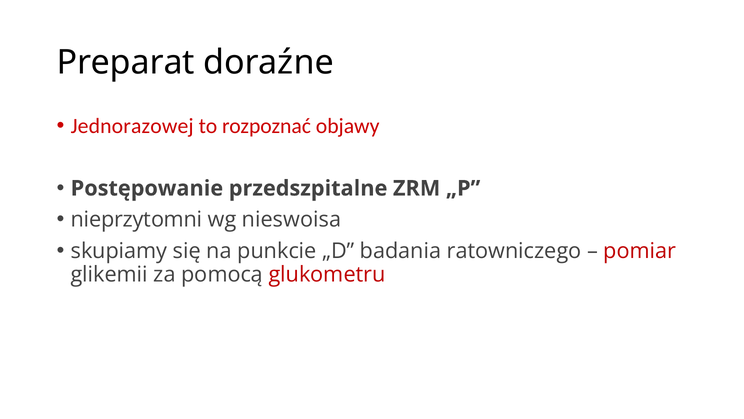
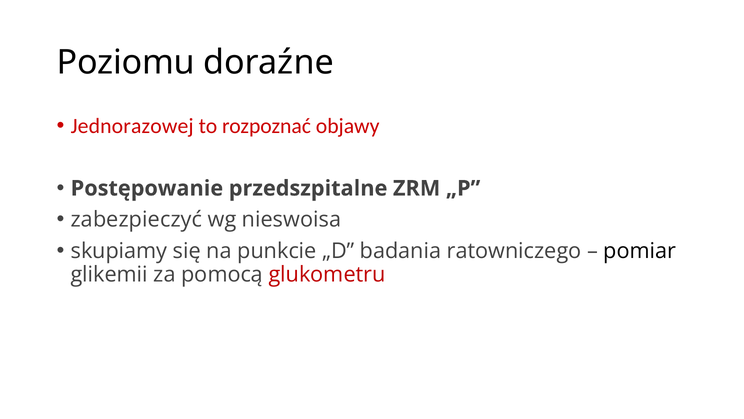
Preparat: Preparat -> Poziomu
nieprzytomni: nieprzytomni -> zabezpieczyć
pomiar colour: red -> black
